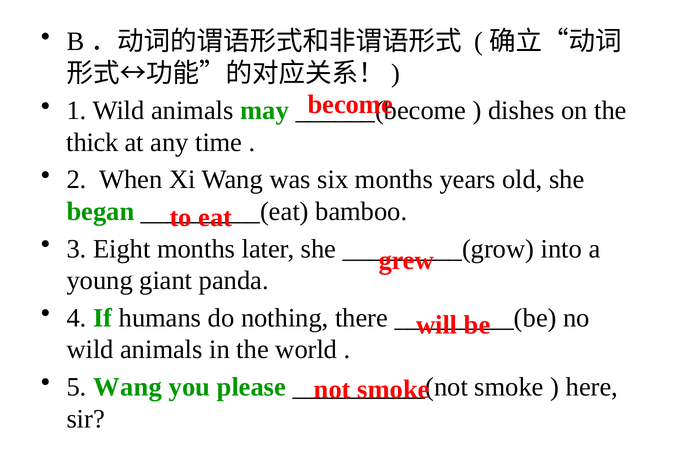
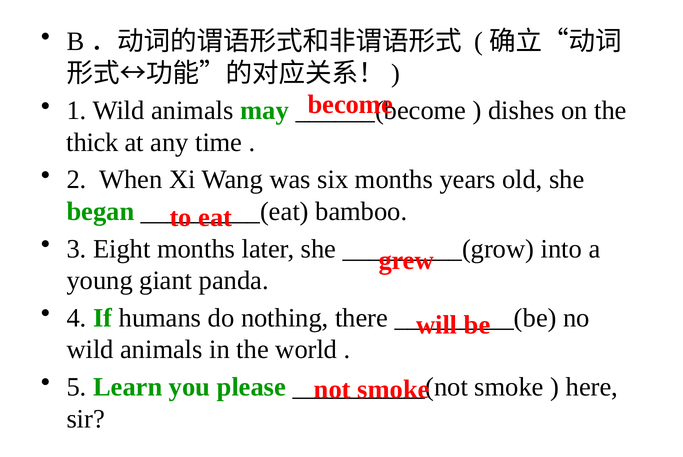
5 Wang: Wang -> Learn
